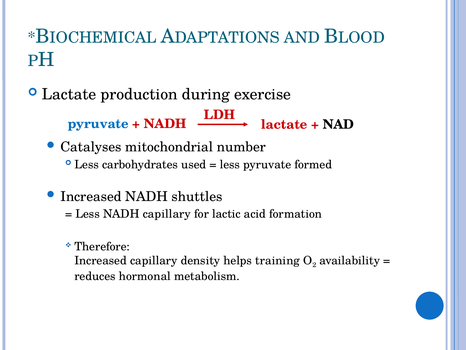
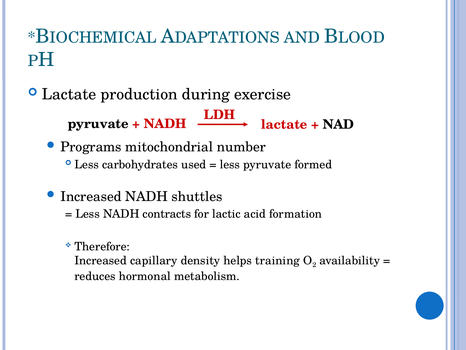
pyruvate at (98, 124) colour: blue -> black
Catalyses: Catalyses -> Programs
NADH capillary: capillary -> contracts
